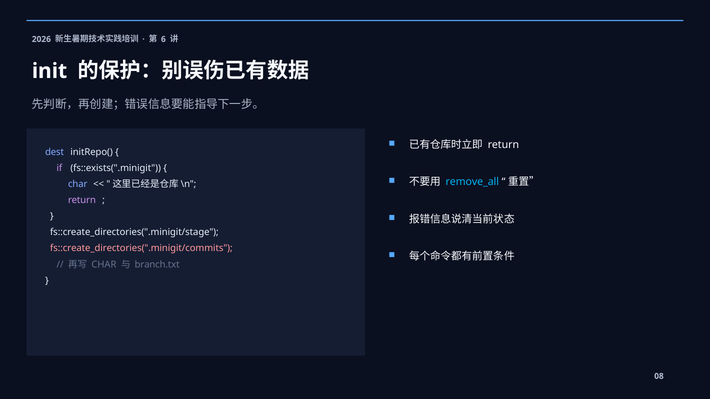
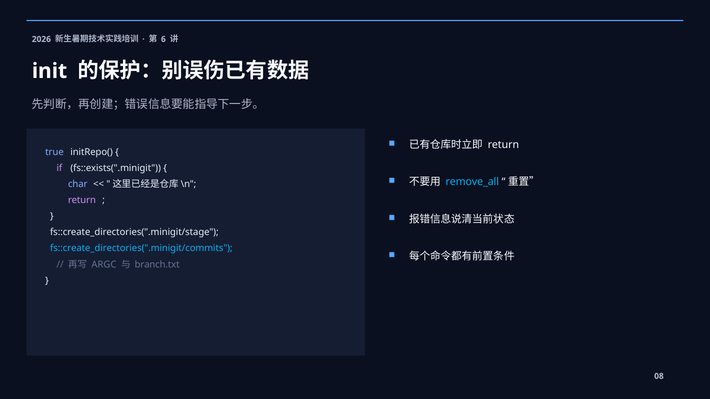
dest: dest -> true
fs::create_directories(".minigit/commits colour: pink -> light blue
CHAR at (104, 265): CHAR -> ARGC
